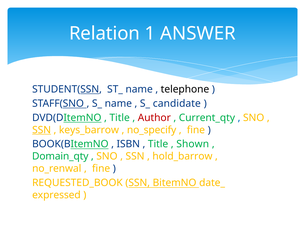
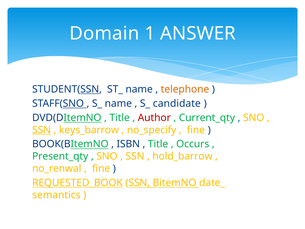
Relation: Relation -> Domain
telephone colour: black -> orange
Shown: Shown -> Occurs
Domain_qty: Domain_qty -> Present_qty
REQUESTED_BOOK underline: none -> present
expressed: expressed -> semantics
